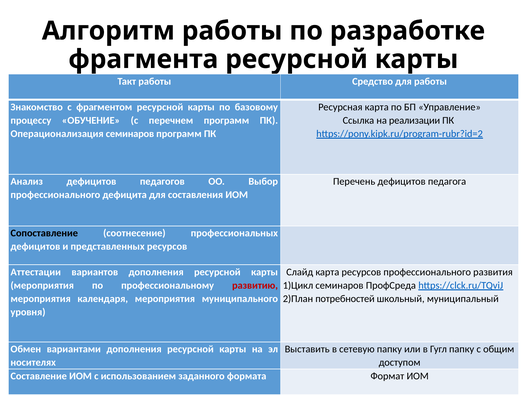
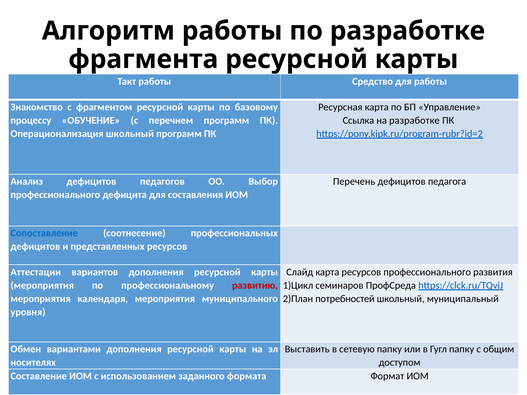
на реализации: реализации -> разработке
Операционализация семинаров: семинаров -> школьный
Сопоставление colour: black -> blue
